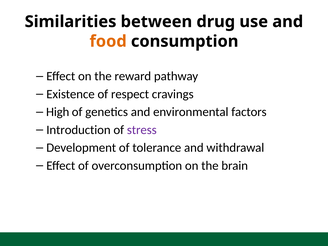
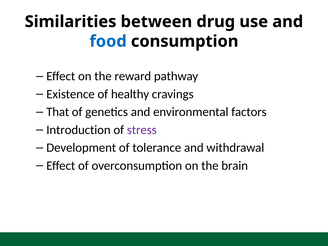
food colour: orange -> blue
respect: respect -> healthy
High: High -> That
